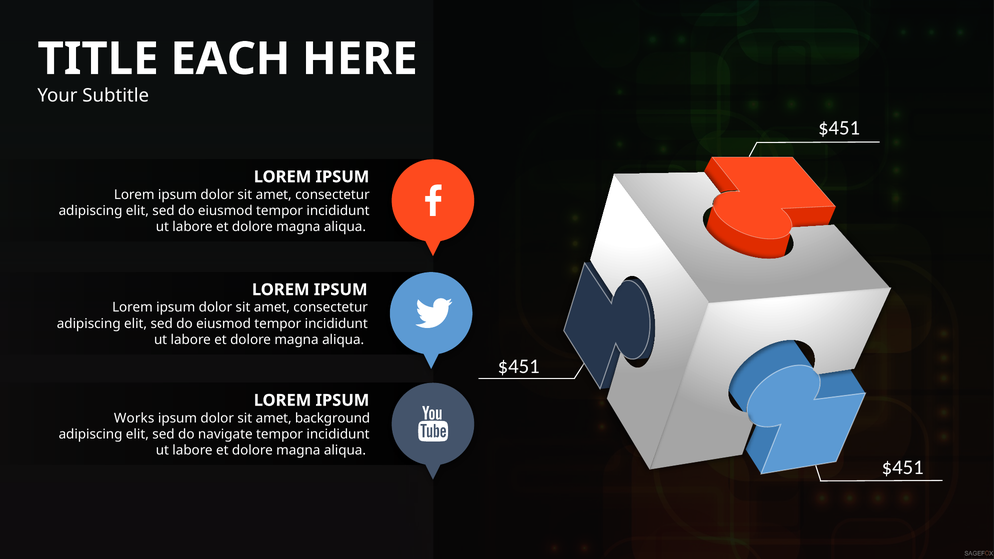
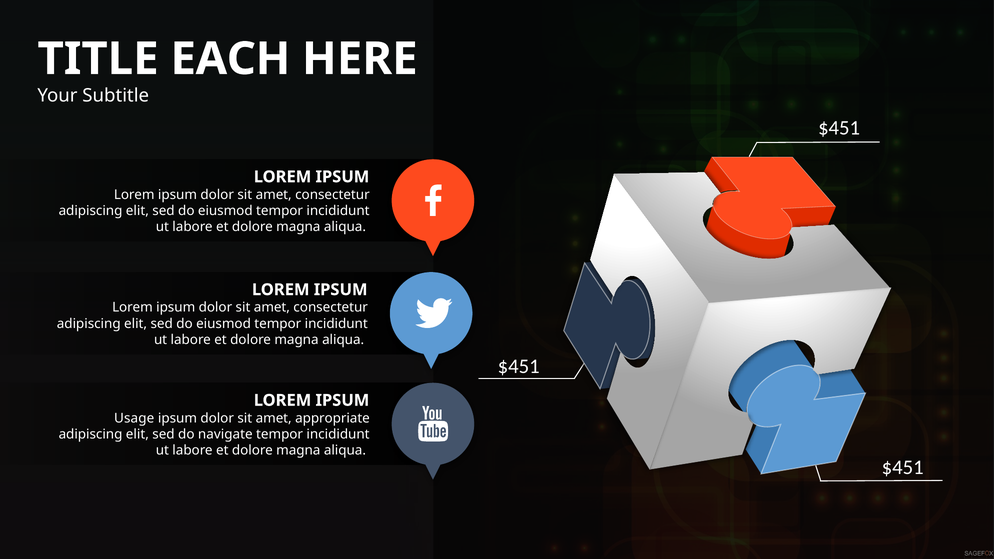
Works: Works -> Usage
background: background -> appropriate
